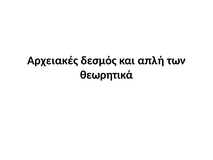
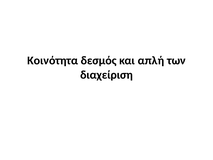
Αρχειακές: Αρχειακές -> Κοινότητα
θεωρητικά: θεωρητικά -> διαχείριση
